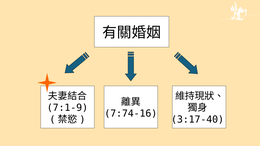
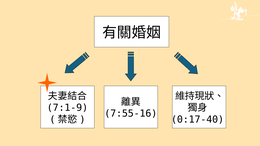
7:74-16: 7:74-16 -> 7:55-16
3:17-40: 3:17-40 -> 0:17-40
